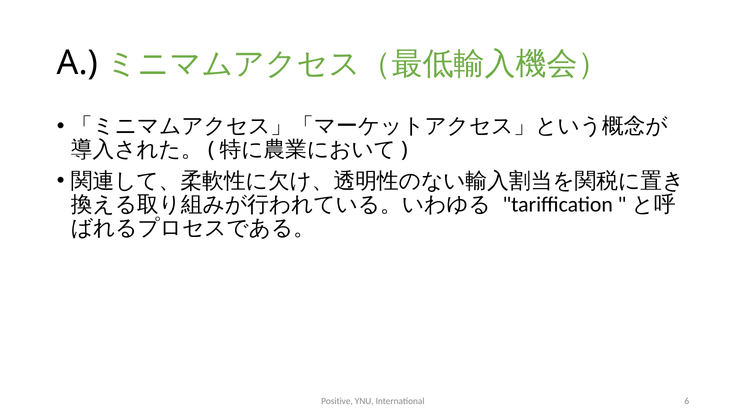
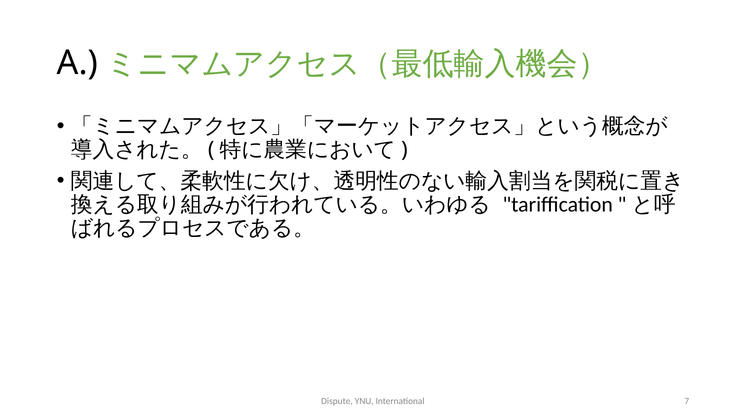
Positive: Positive -> Dispute
6: 6 -> 7
